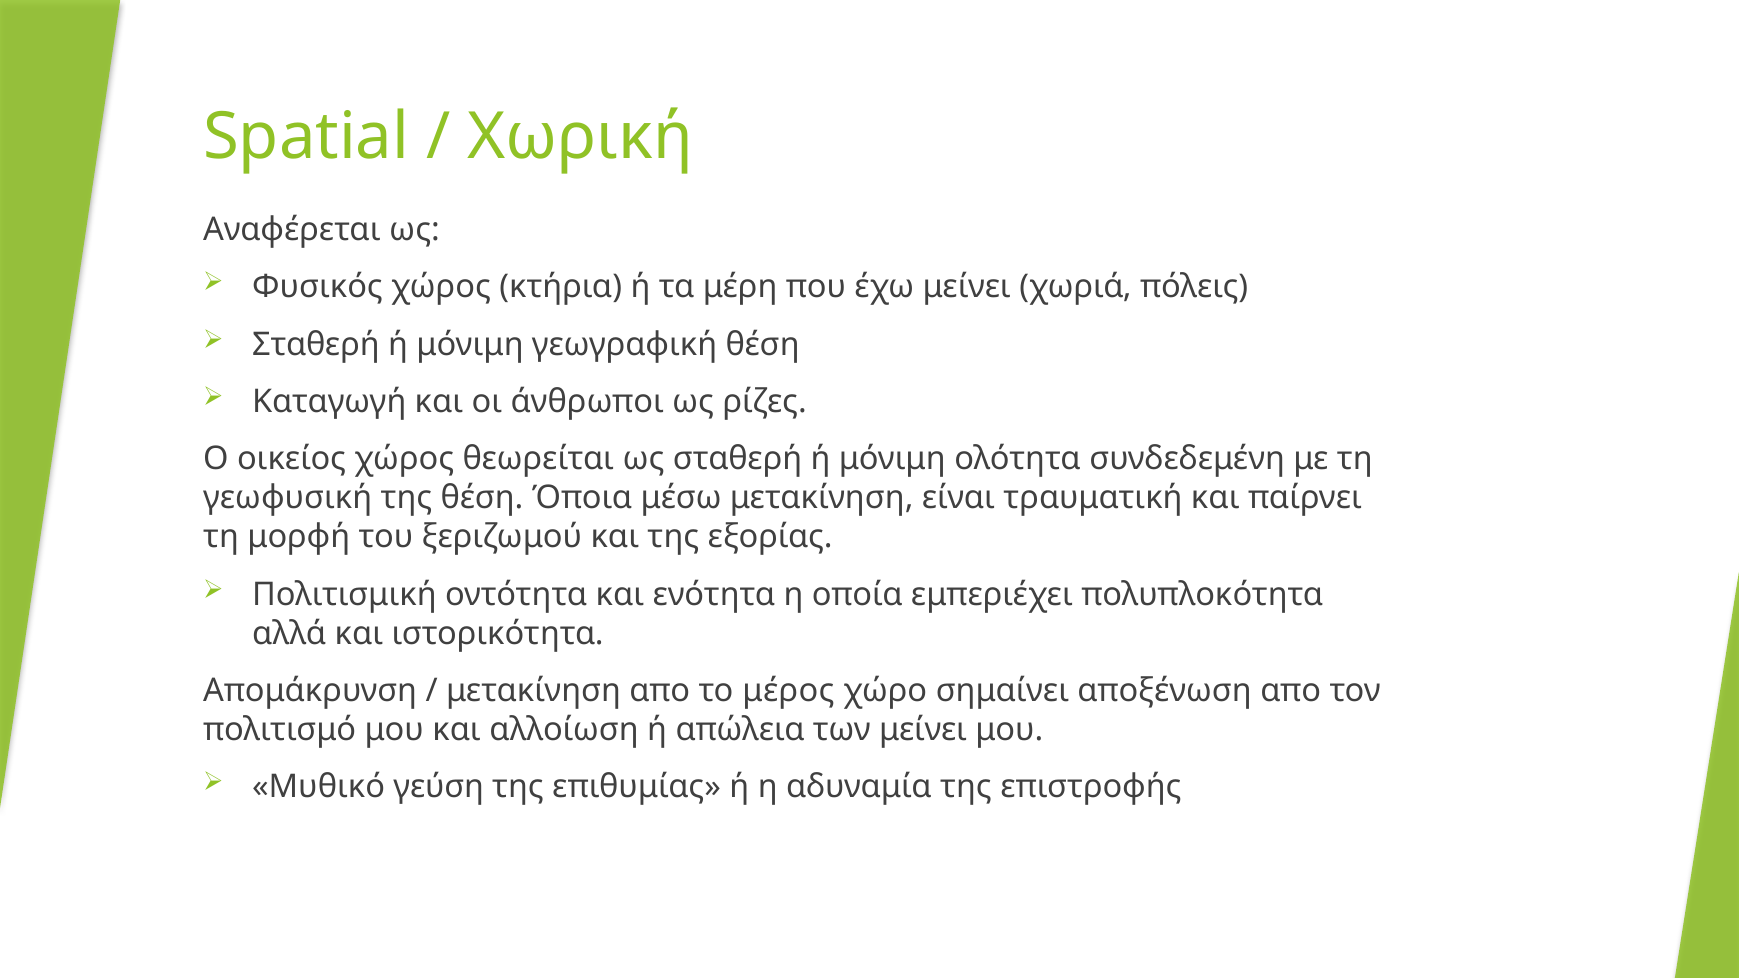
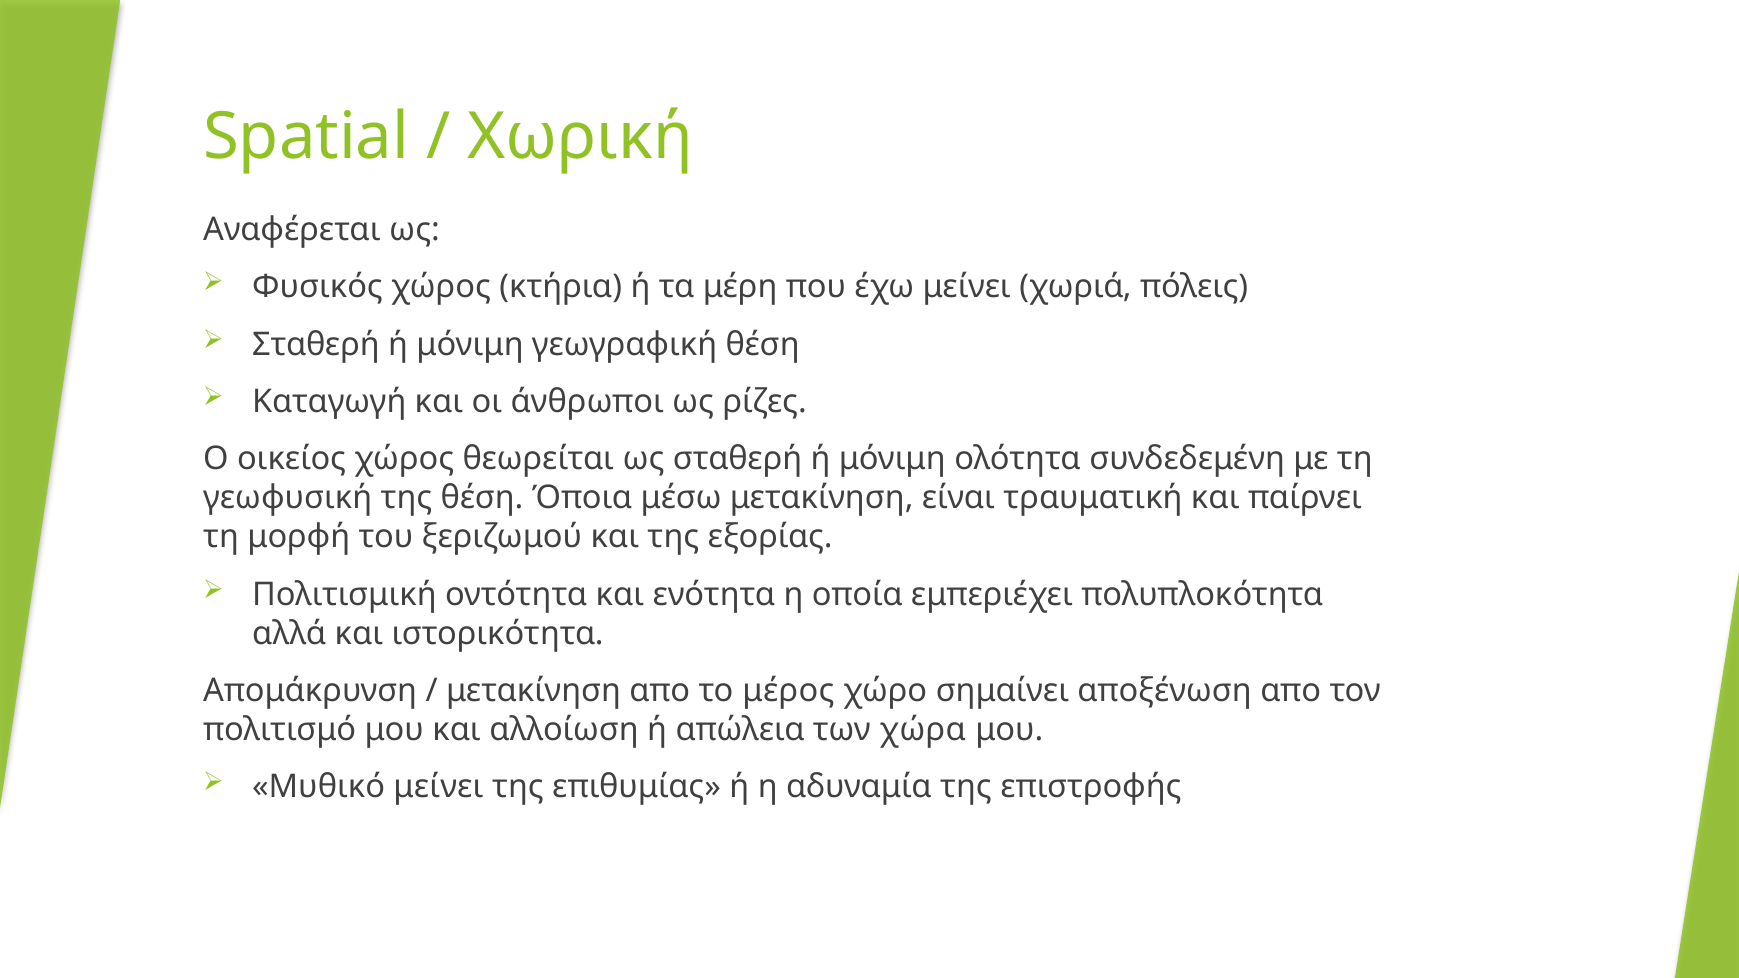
των μείνει: μείνει -> χώρα
Μυθικό γεύση: γεύση -> μείνει
